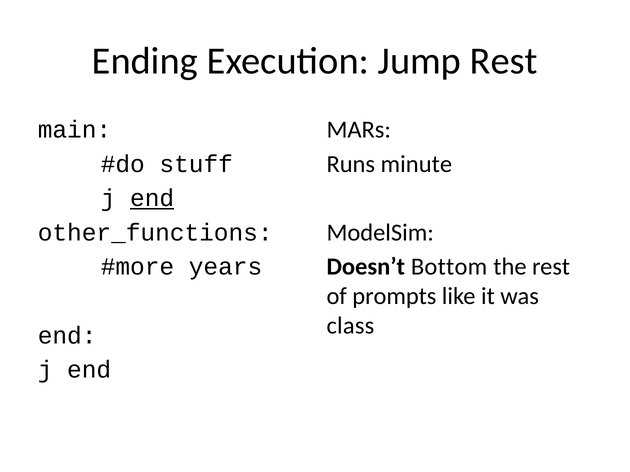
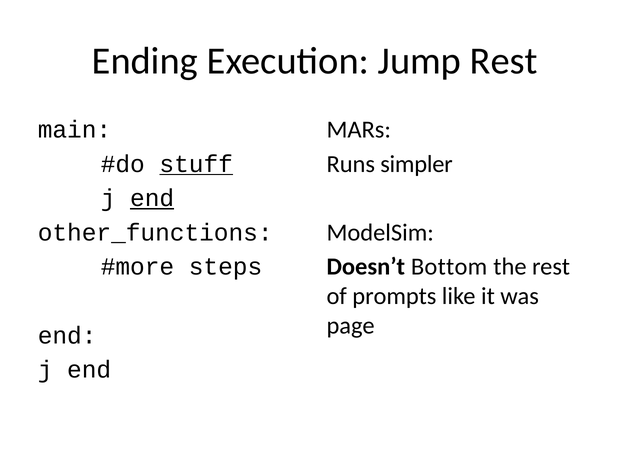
minute: minute -> simpler
stuff underline: none -> present
years: years -> steps
class: class -> page
